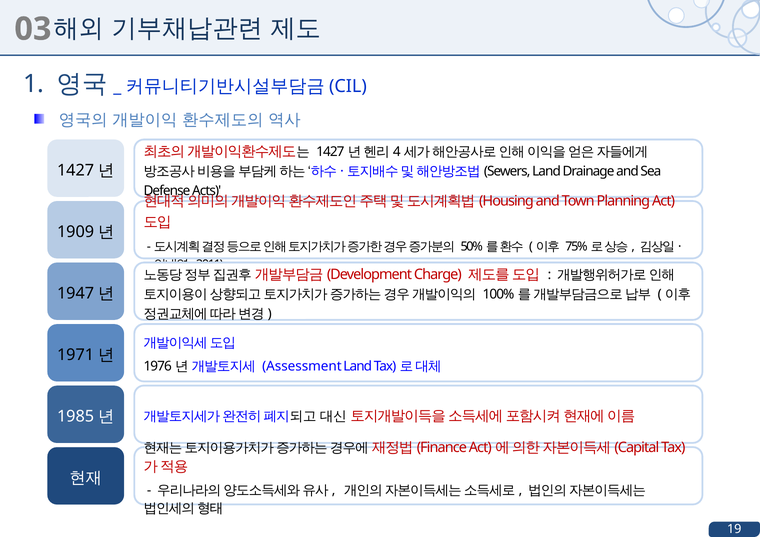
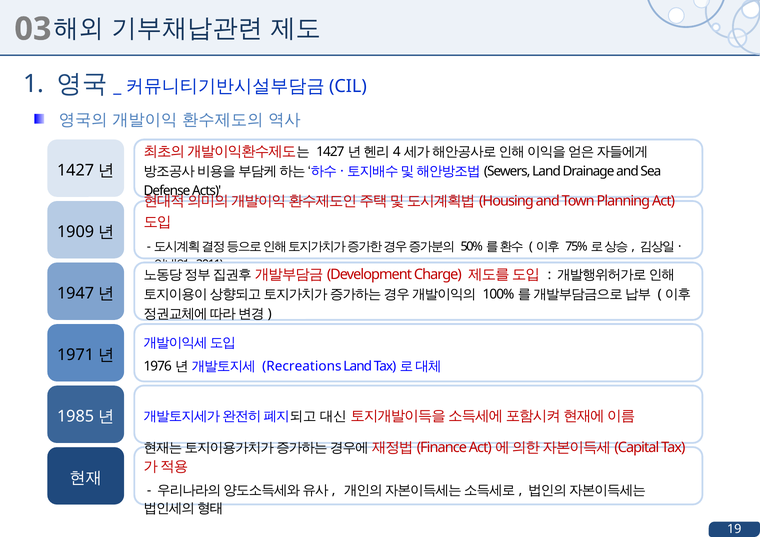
Assessment: Assessment -> Recreations
